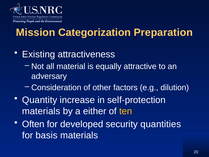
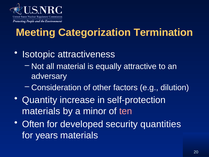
Mission: Mission -> Meeting
Preparation: Preparation -> Termination
Existing: Existing -> Isotopic
either: either -> minor
ten colour: yellow -> pink
basis: basis -> years
